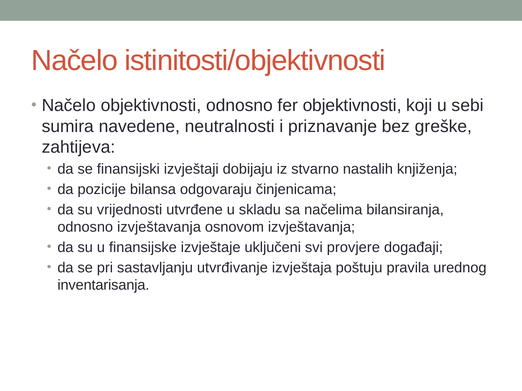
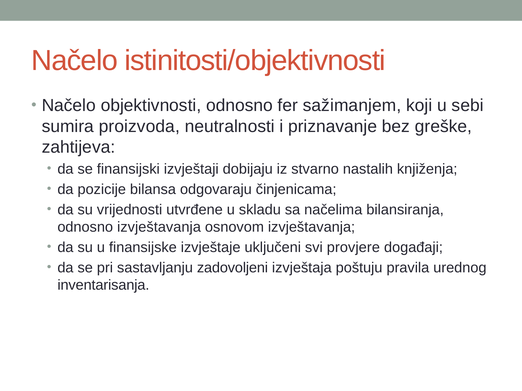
fer objektivnosti: objektivnosti -> sažimanjem
navedene: navedene -> proizvoda
utvrđivanje: utvrđivanje -> zadovoljeni
